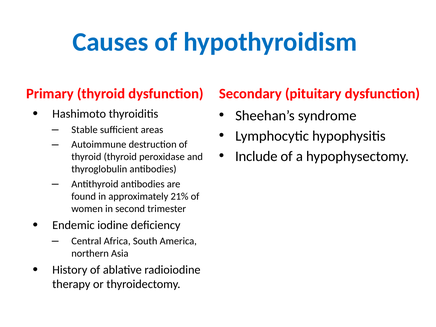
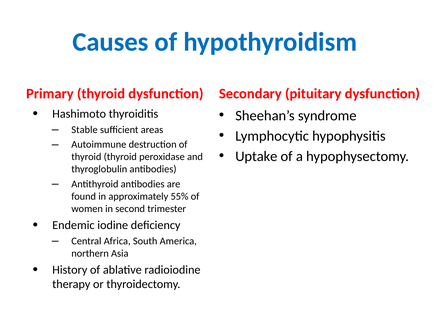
Include: Include -> Uptake
21%: 21% -> 55%
